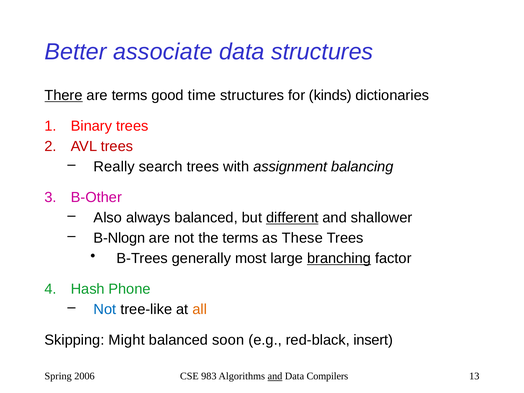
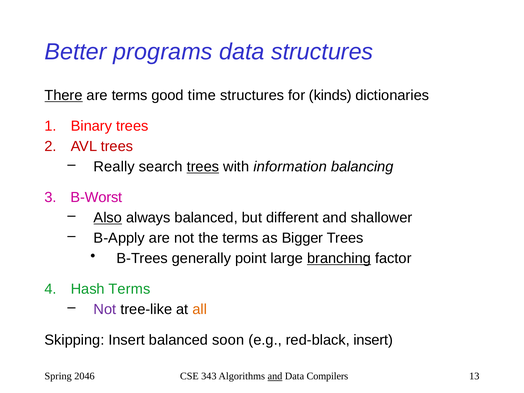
associate: associate -> programs
trees at (203, 167) underline: none -> present
assignment: assignment -> information
B-Other: B-Other -> B-Worst
Also underline: none -> present
different underline: present -> none
B-Nlogn: B-Nlogn -> B-Apply
These: These -> Bigger
most: most -> point
Hash Phone: Phone -> Terms
Not at (105, 309) colour: blue -> purple
Skipping Might: Might -> Insert
2006: 2006 -> 2046
983: 983 -> 343
